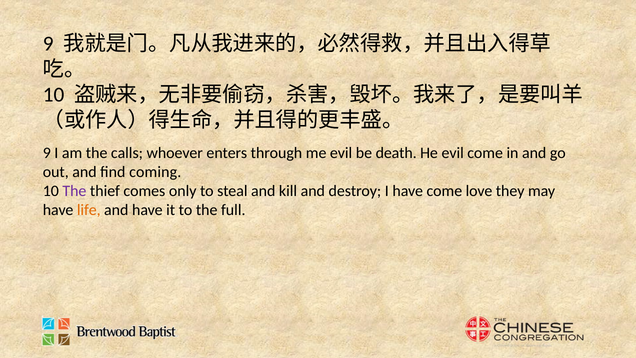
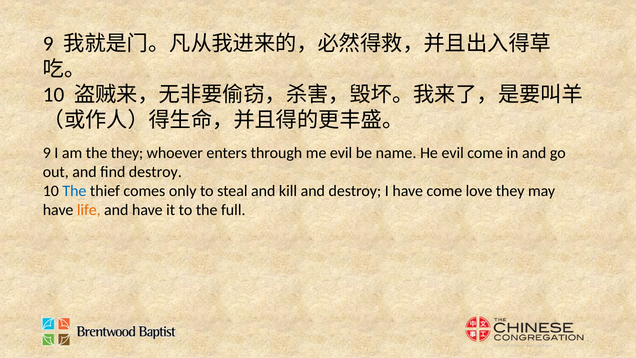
the calls: calls -> they
death: death -> name
find coming: coming -> destroy
The at (74, 191) colour: purple -> blue
